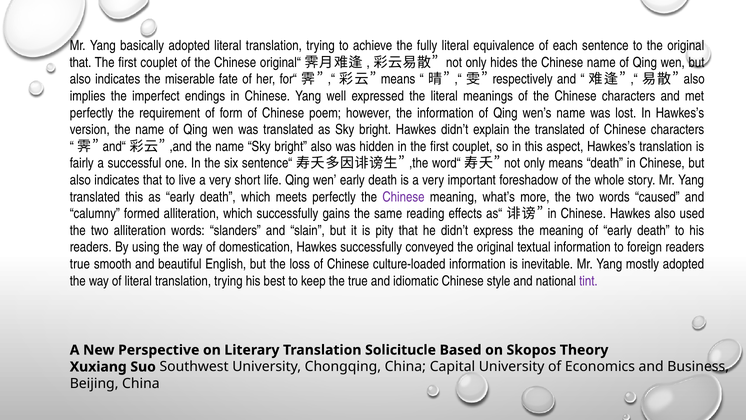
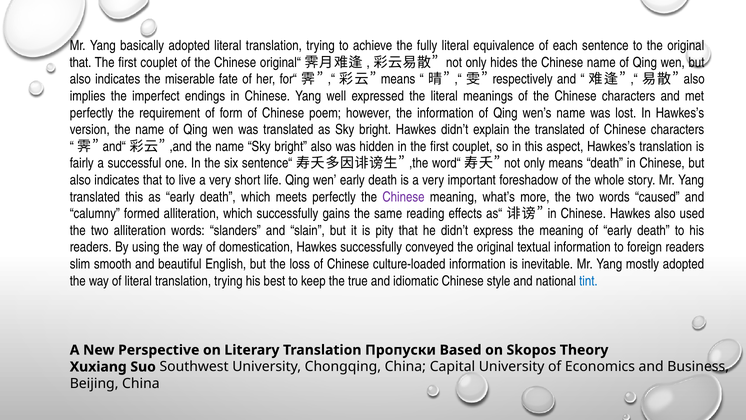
true at (80, 264): true -> slim
tint colour: purple -> blue
Solicitucle: Solicitucle -> Пропуски
